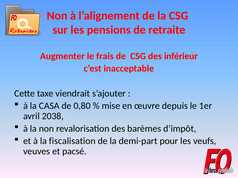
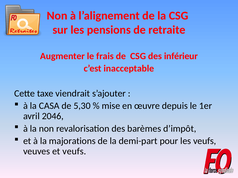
0,80: 0,80 -> 5,30
2038: 2038 -> 2046
fiscalisation: fiscalisation -> majorations
et pacsé: pacsé -> veufs
